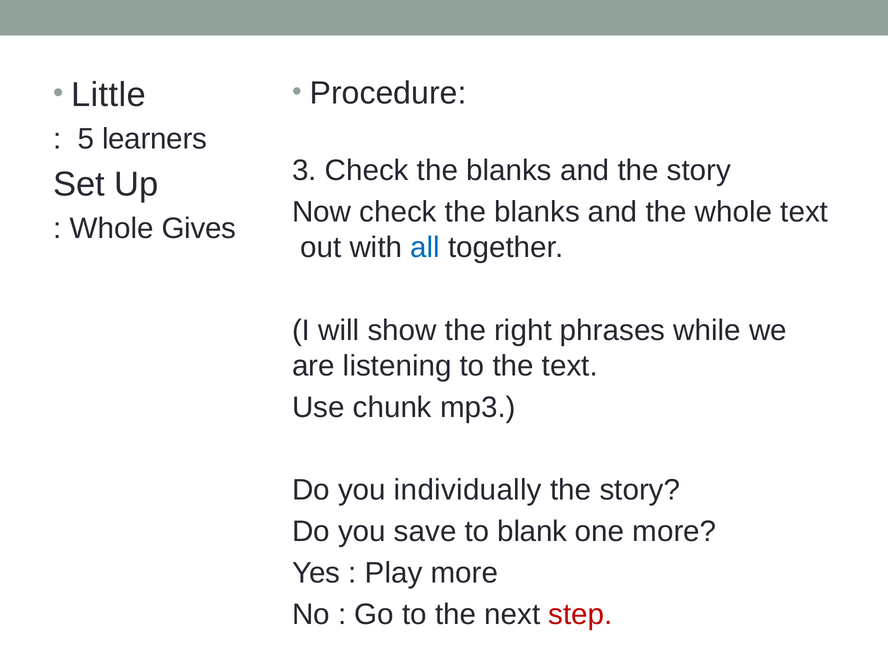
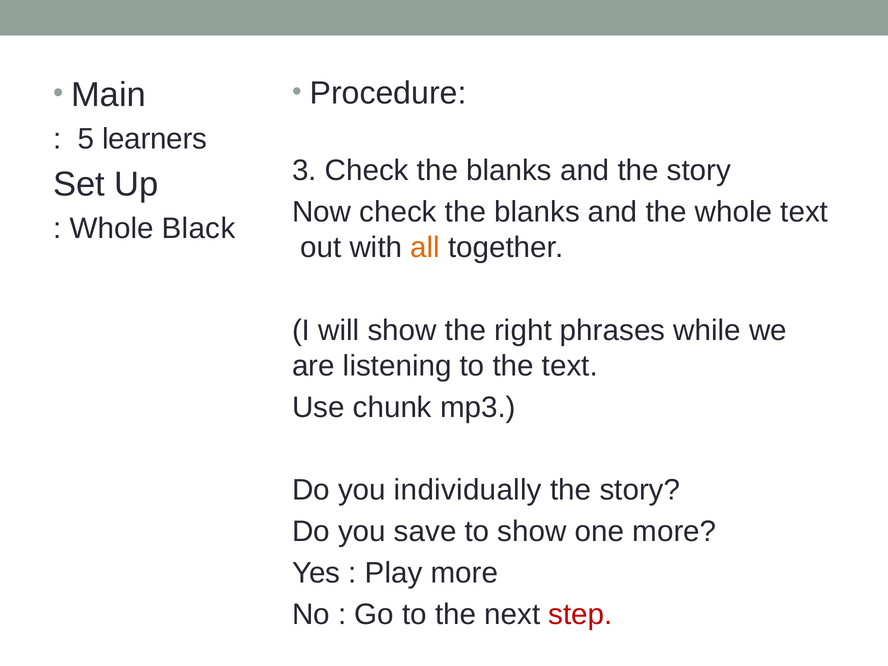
Little: Little -> Main
Gives: Gives -> Black
all colour: blue -> orange
to blank: blank -> show
